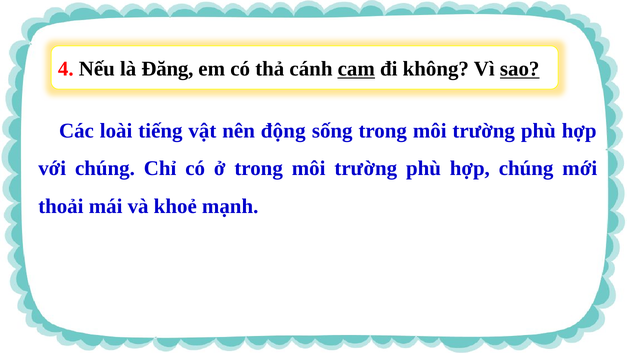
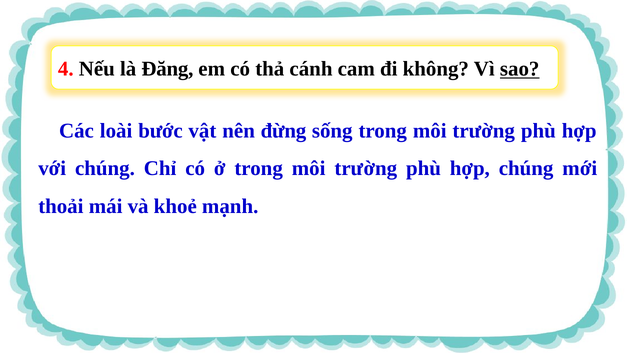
cam underline: present -> none
tiếng: tiếng -> bước
động: động -> đừng
